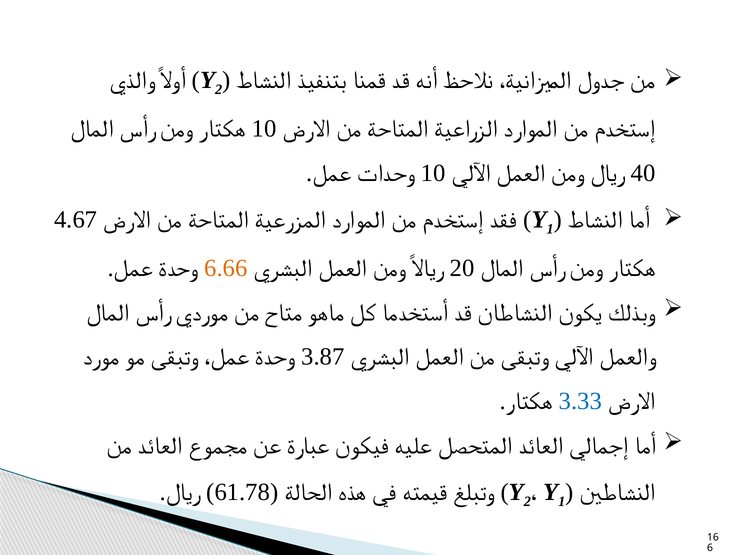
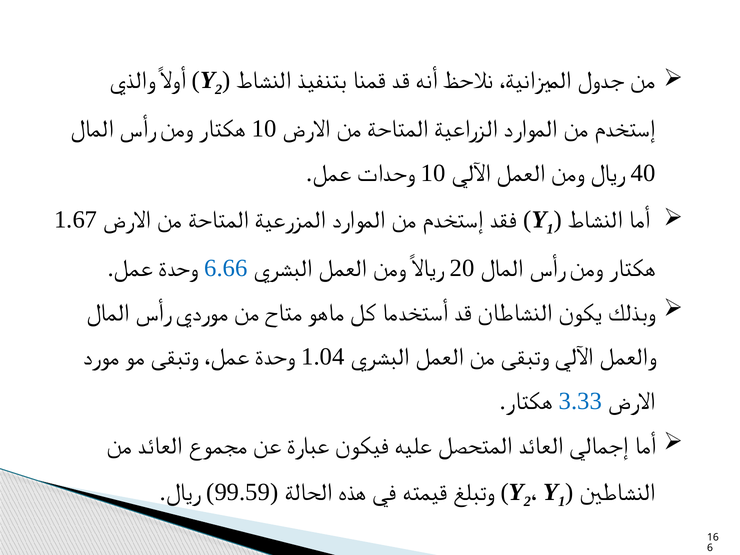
4.67: 4.67 -> 1.67
6.66 colour: orange -> blue
3.87: 3.87 -> 1.04
61.78: 61.78 -> 99.59
